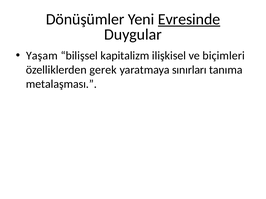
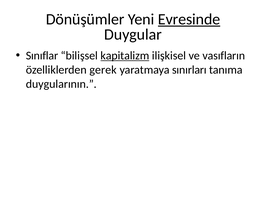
Yaşam: Yaşam -> Sınıflar
kapitalizm underline: none -> present
biçimleri: biçimleri -> vasıfların
metalaşması: metalaşması -> duygularının
